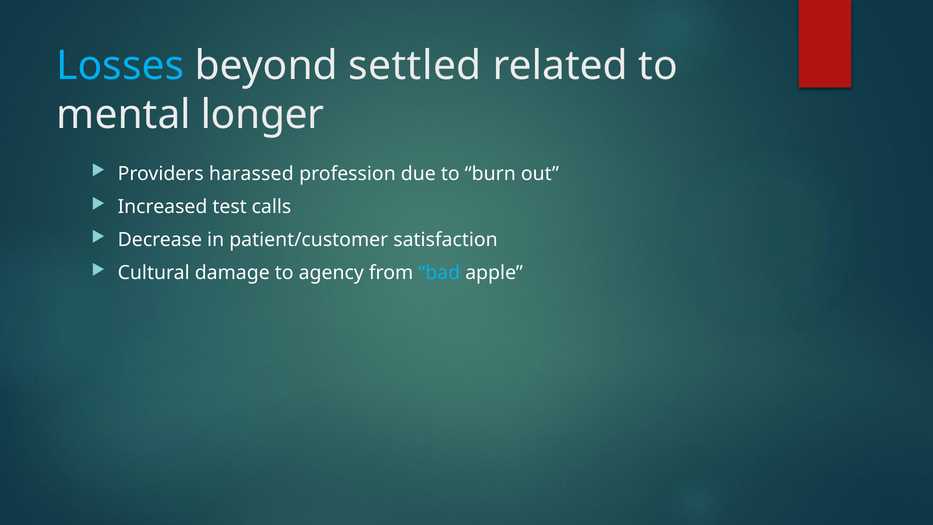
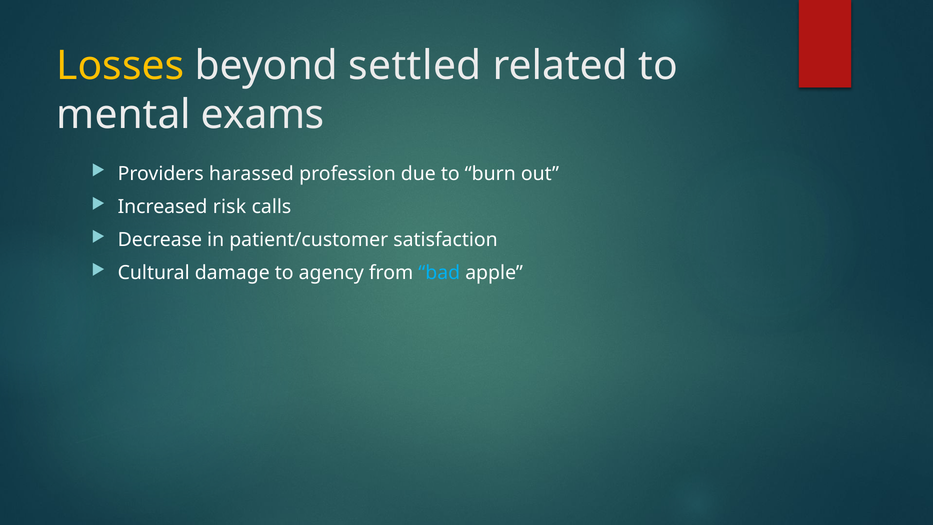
Losses colour: light blue -> yellow
longer: longer -> exams
test: test -> risk
